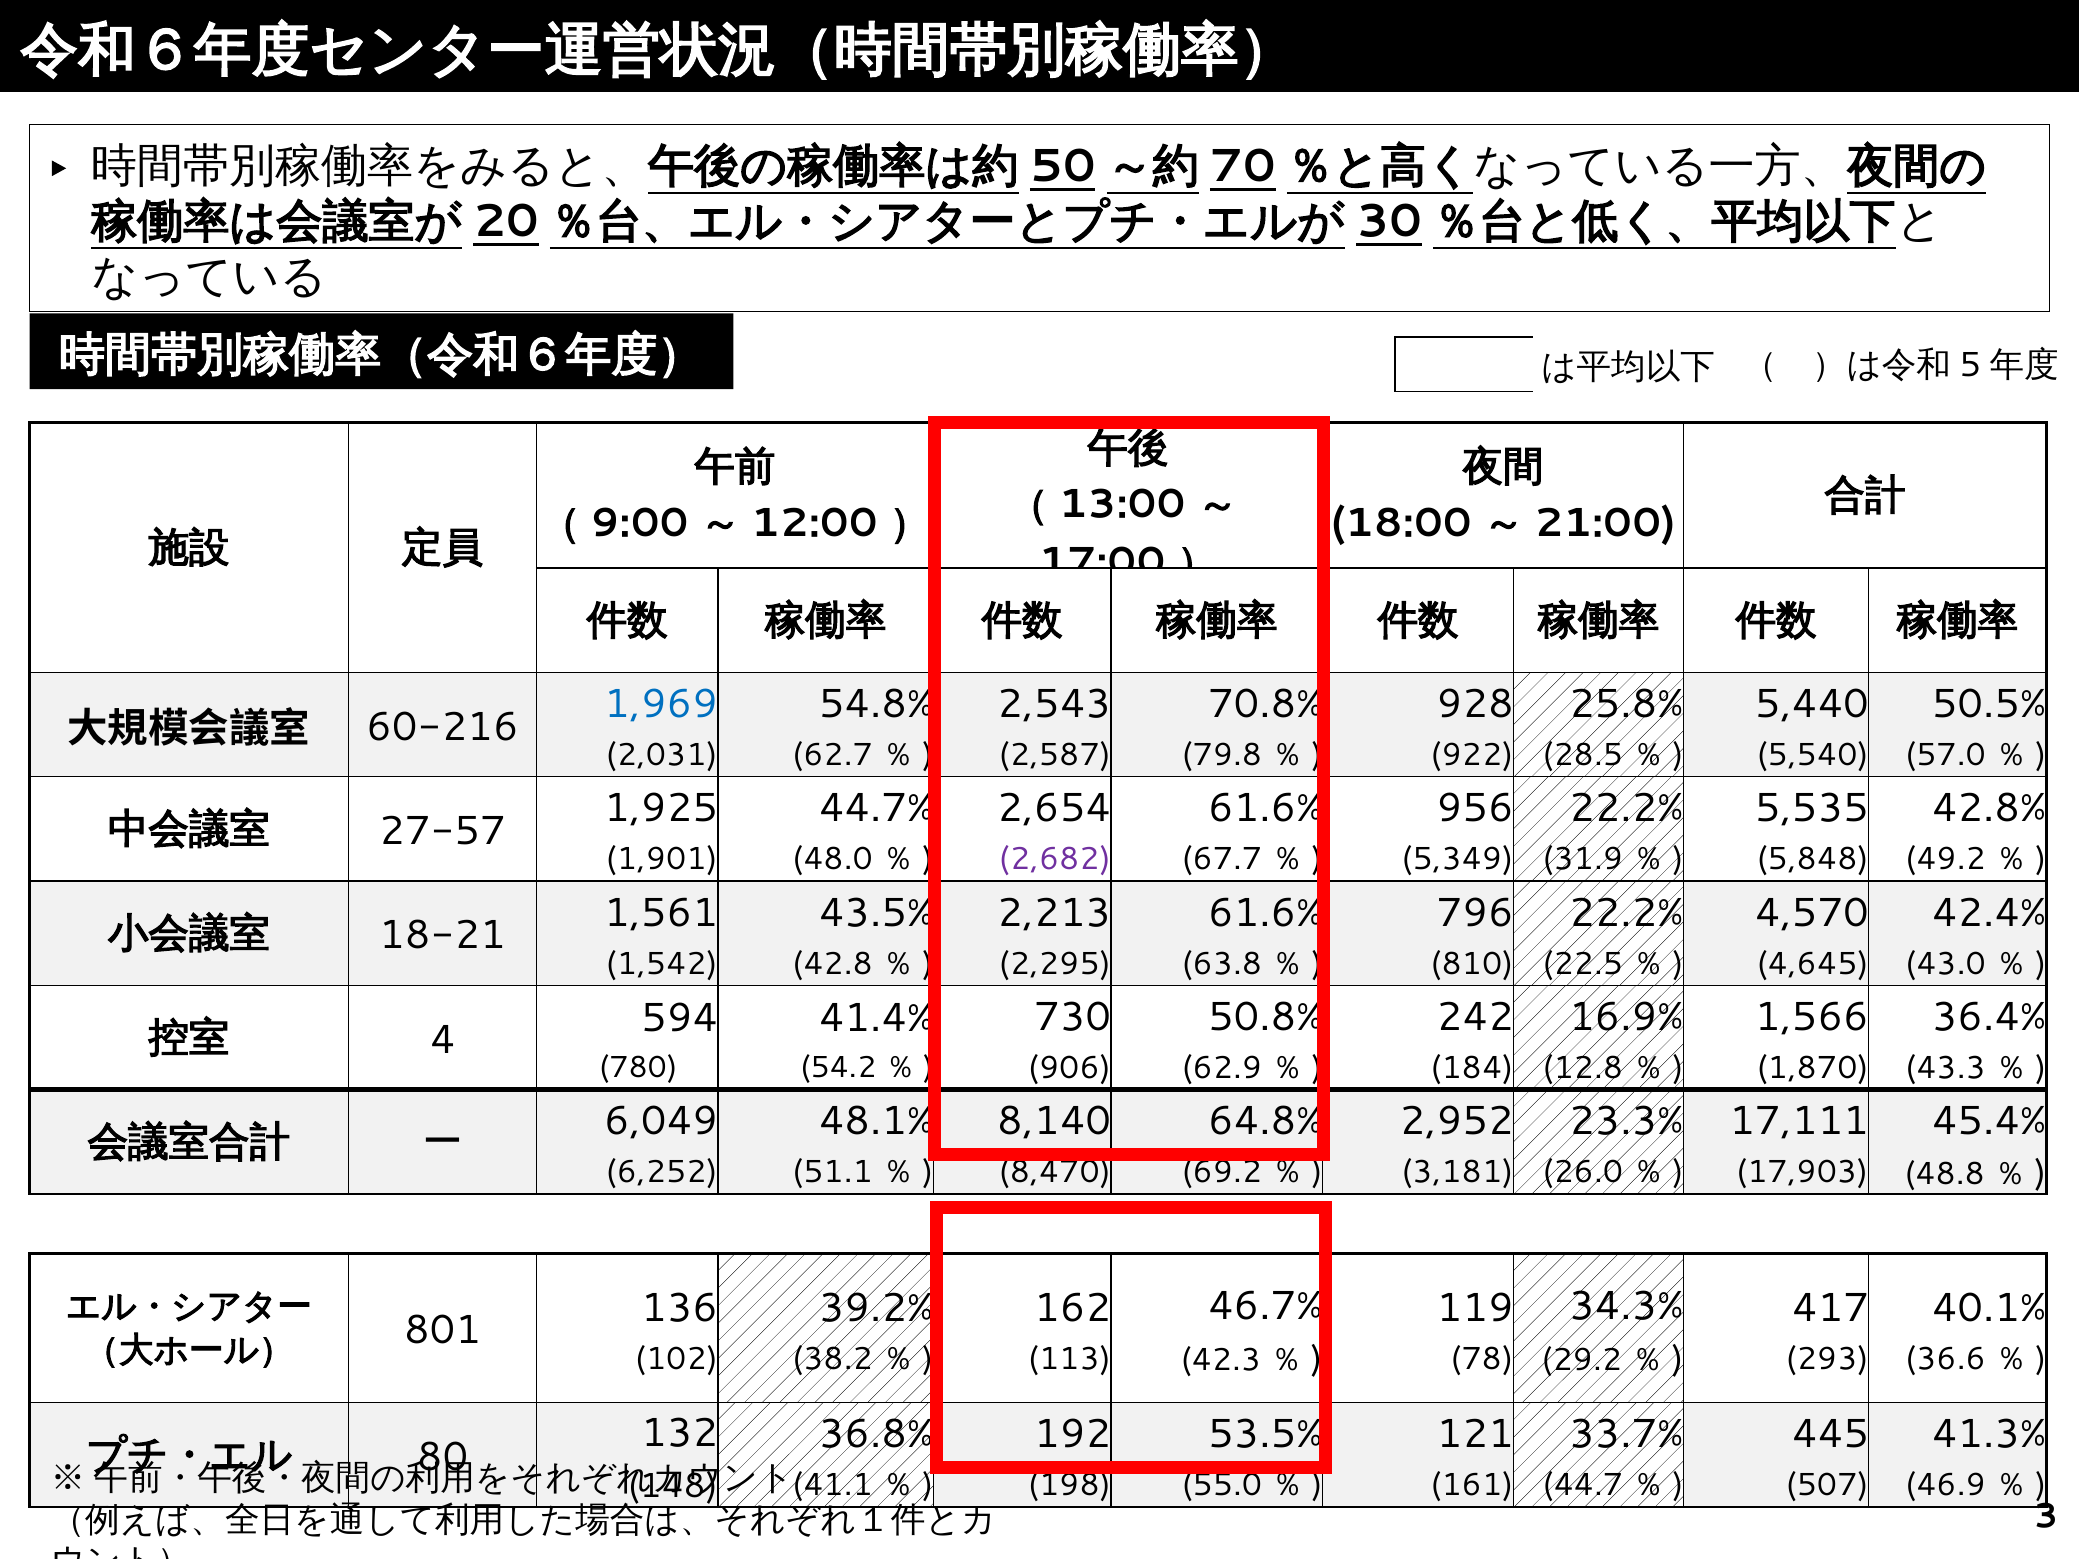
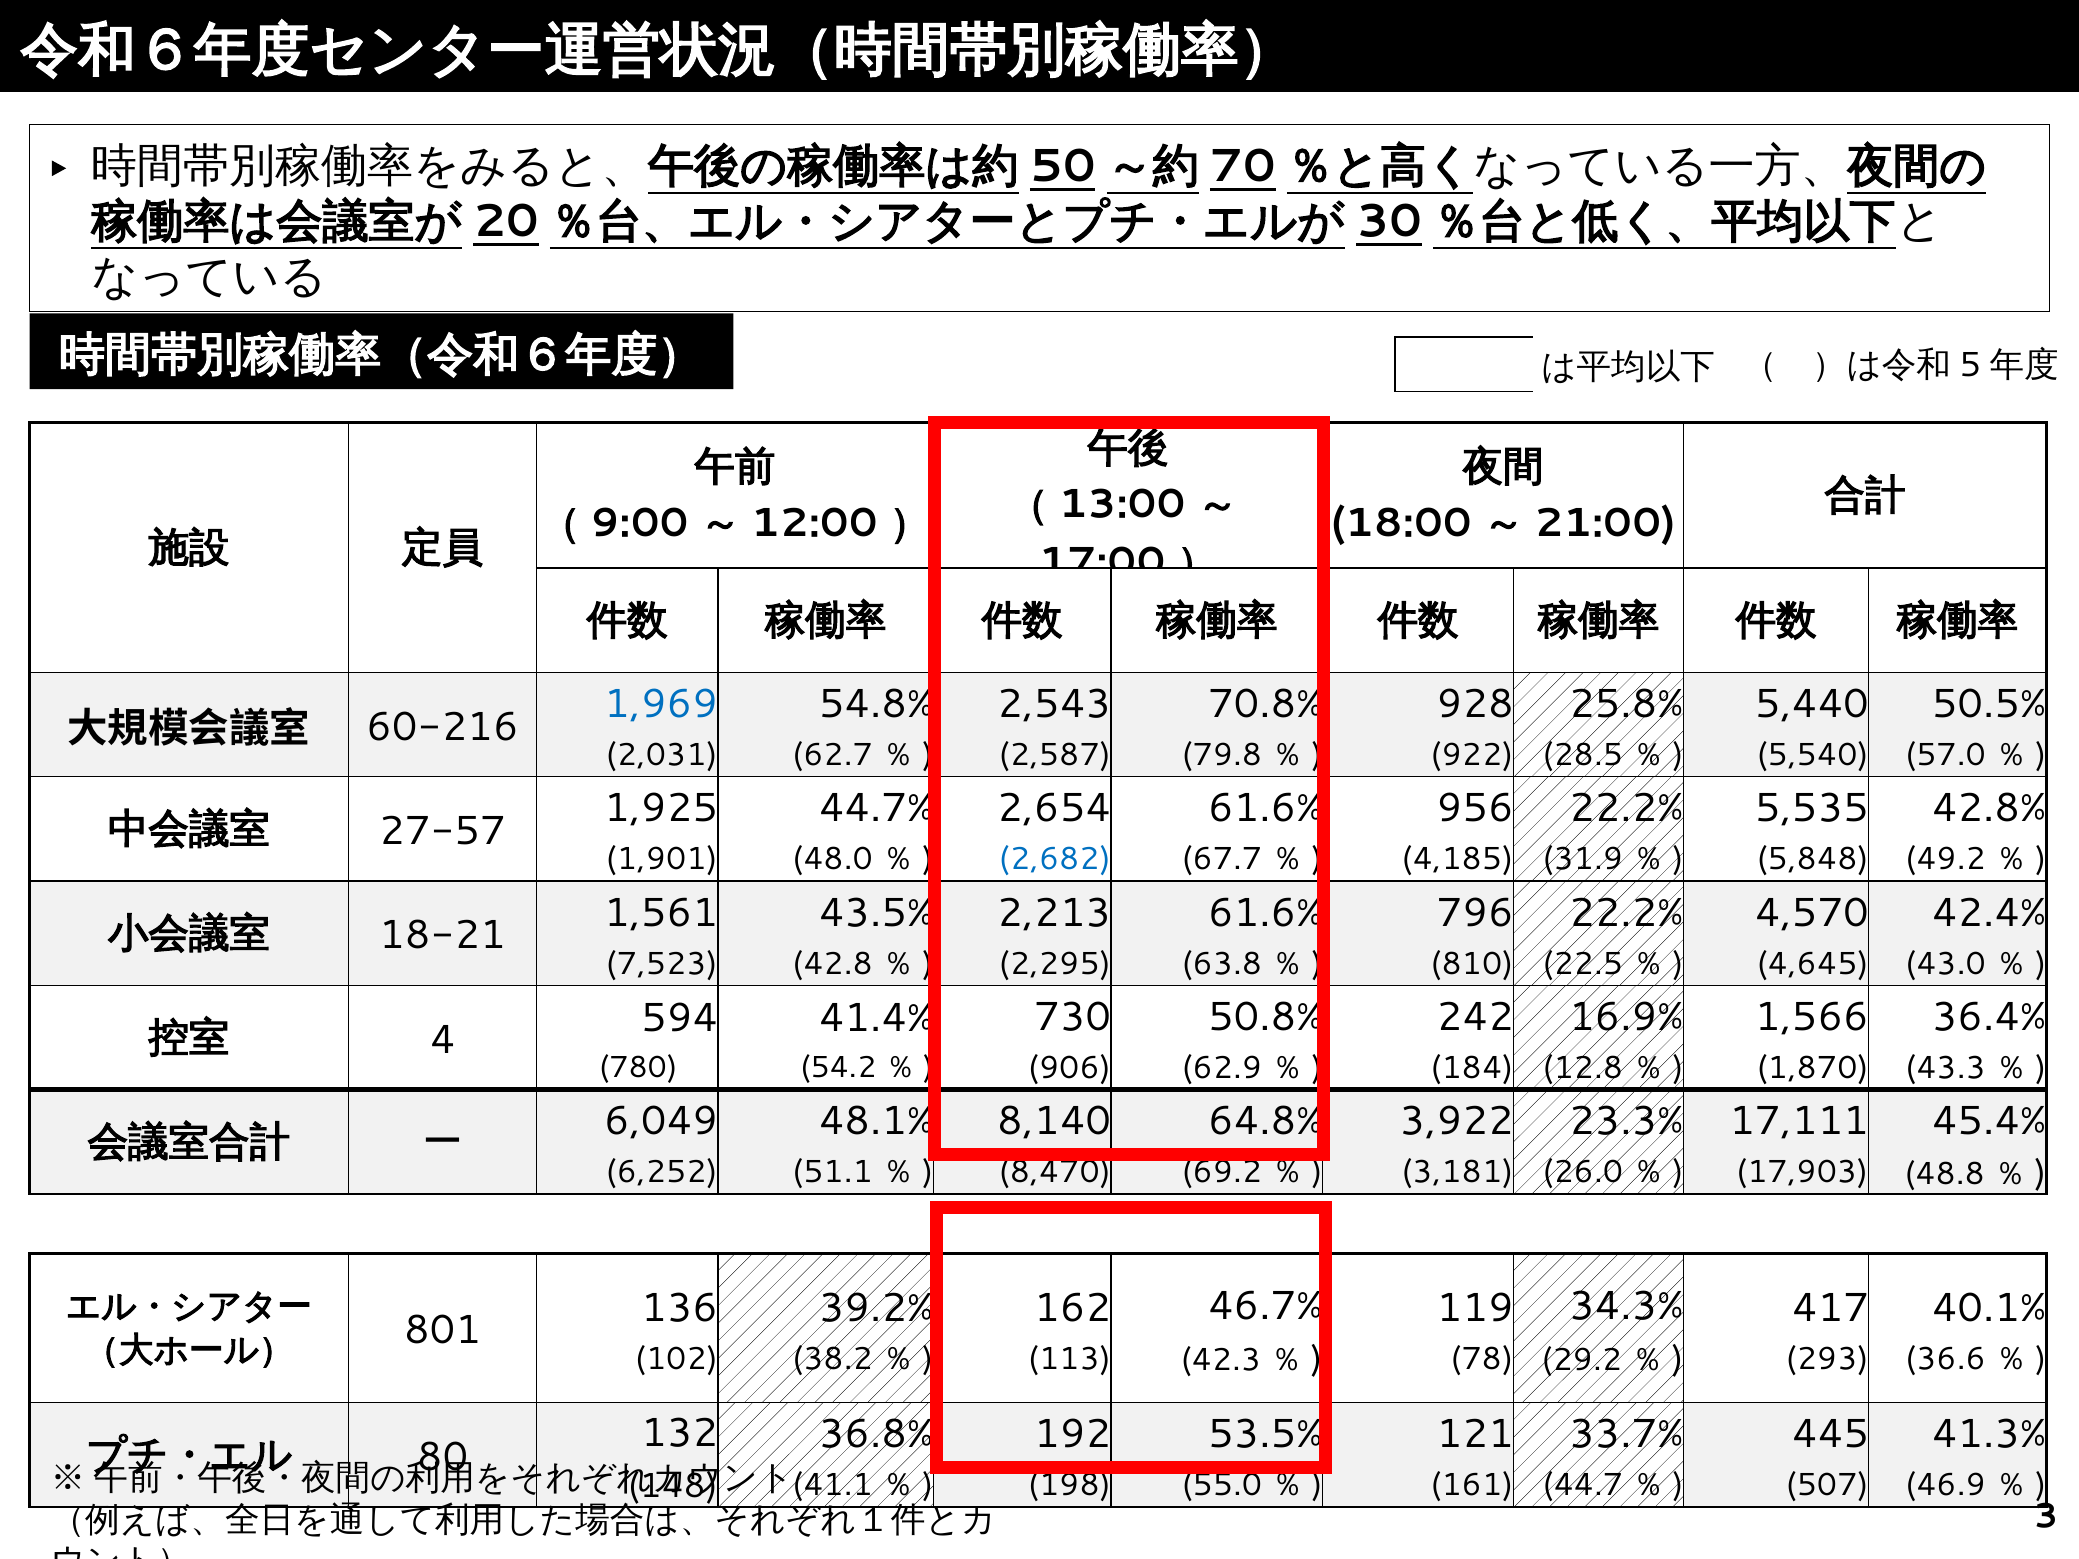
2,682 colour: purple -> blue
5,349: 5,349 -> 4,185
1,542: 1,542 -> 7,523
2,952: 2,952 -> 3,922
